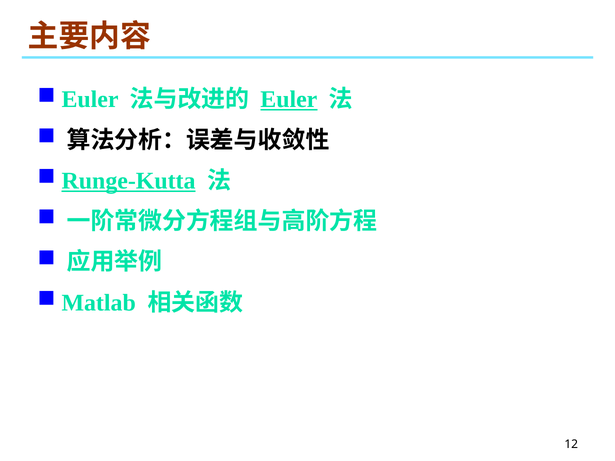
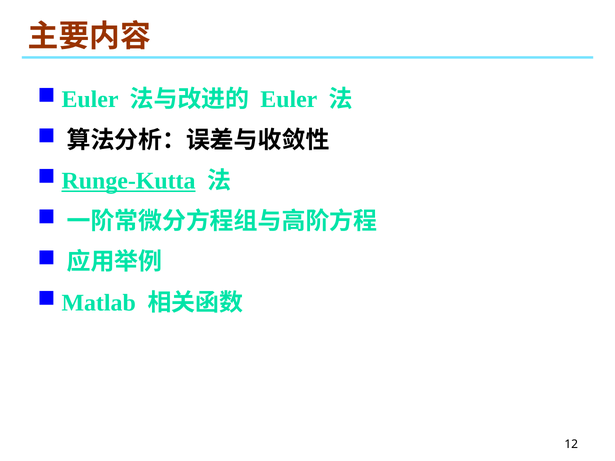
Euler at (289, 100) underline: present -> none
